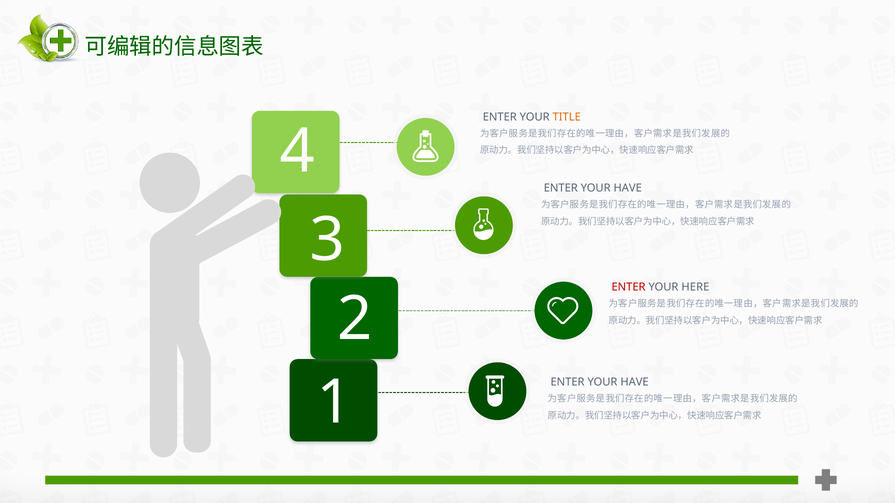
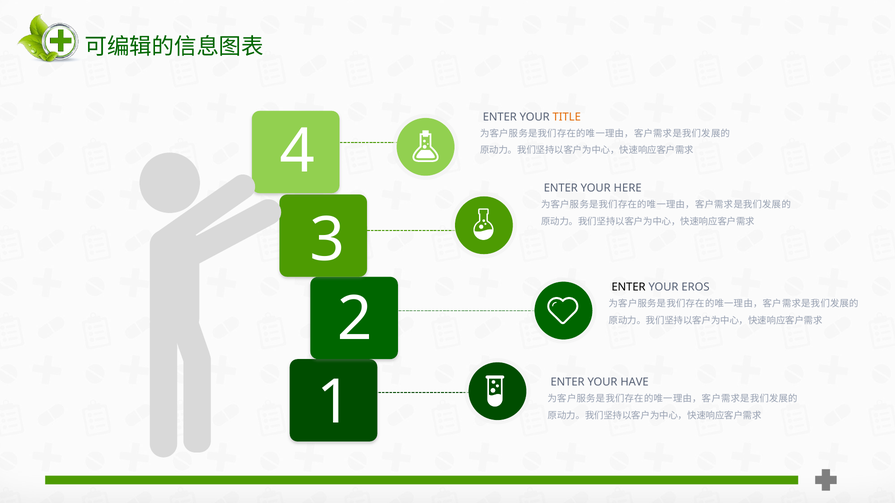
HAVE at (628, 188): HAVE -> HERE
ENTER at (629, 287) colour: red -> black
HERE: HERE -> EROS
